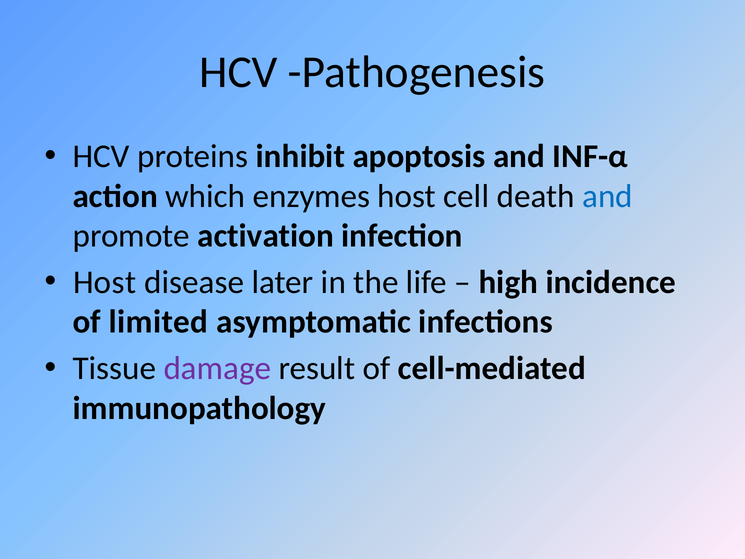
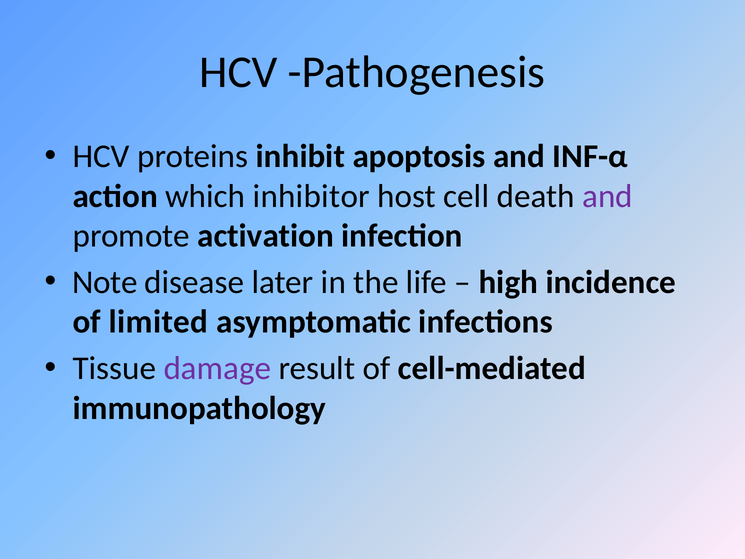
enzymes: enzymes -> inhibitor
and at (607, 196) colour: blue -> purple
Host at (105, 282): Host -> Note
